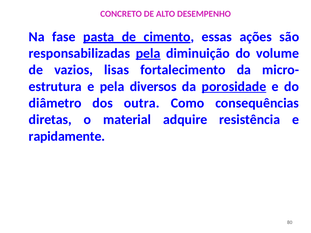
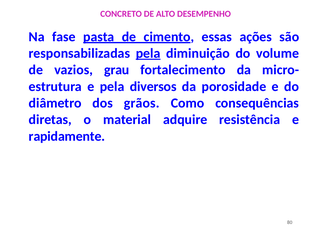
lisas: lisas -> grau
porosidade underline: present -> none
outra: outra -> grãos
